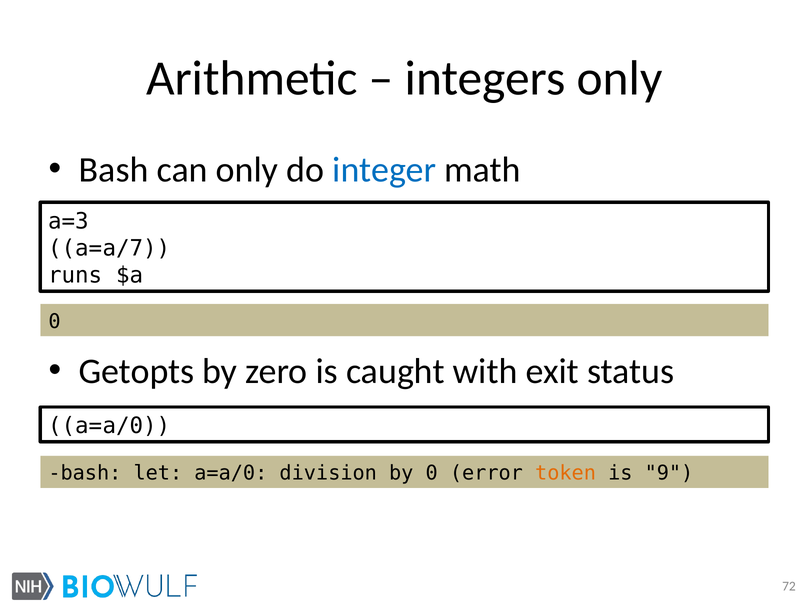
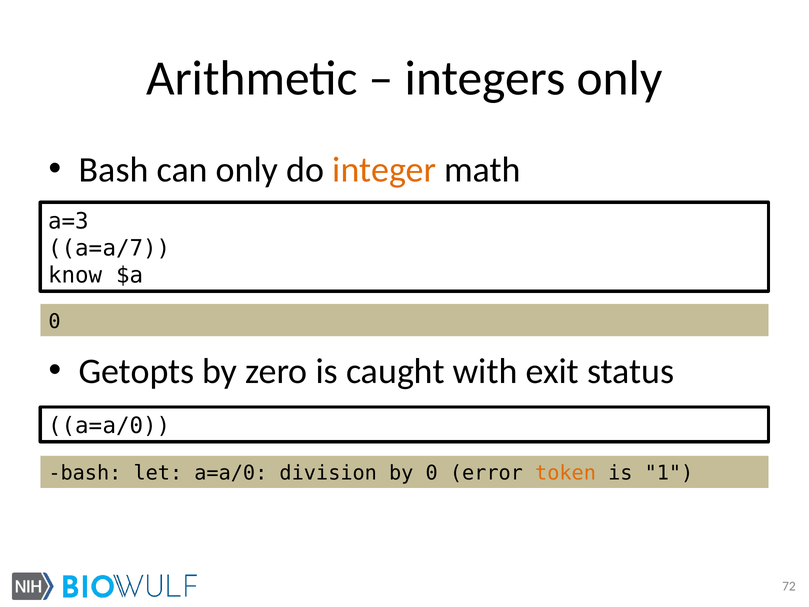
integer colour: blue -> orange
runs: runs -> know
9: 9 -> 1
